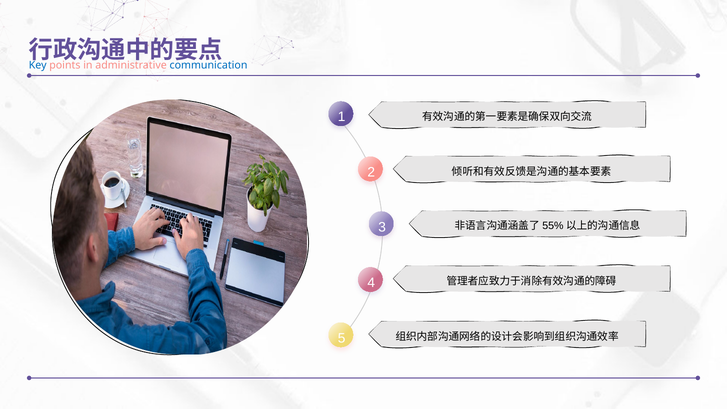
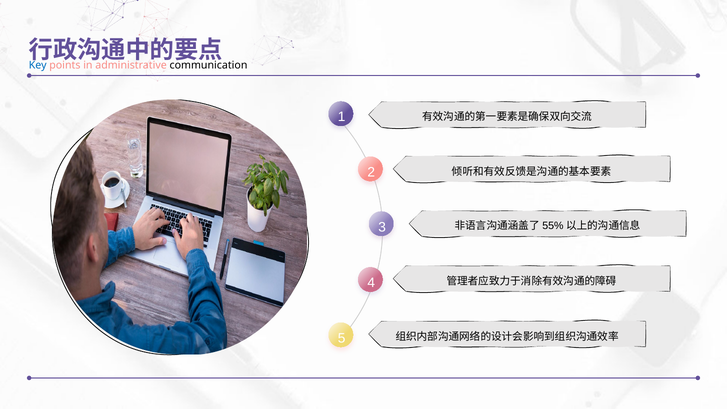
communication colour: blue -> black
